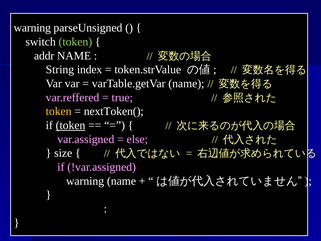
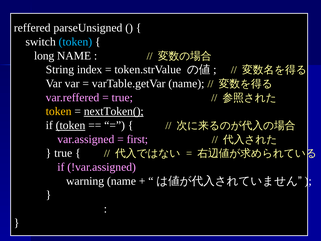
warning at (32, 28): warning -> reffered
token at (75, 42) colour: light green -> light blue
addr: addr -> long
nextToken( underline: none -> present
else: else -> first
size at (63, 153): size -> true
